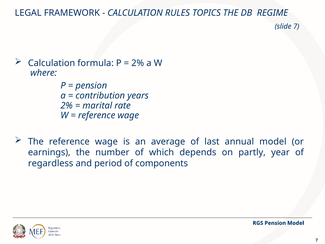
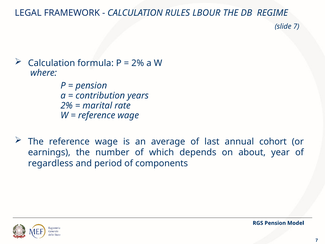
TOPICS: TOPICS -> LBOUR
annual model: model -> cohort
partly: partly -> about
